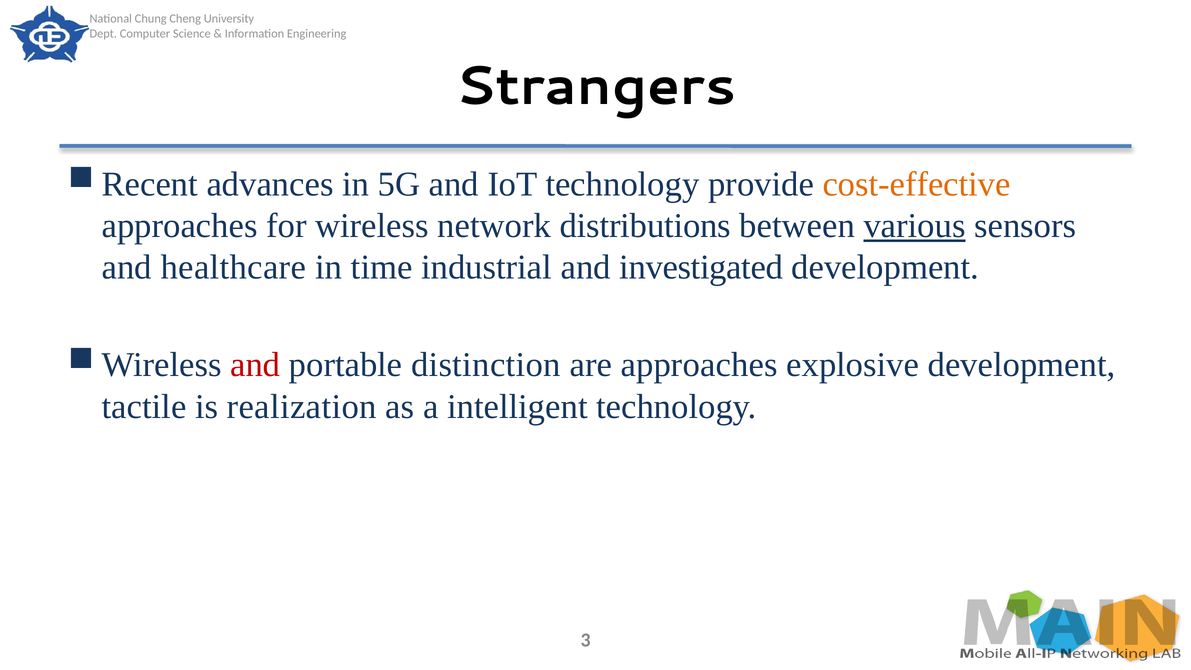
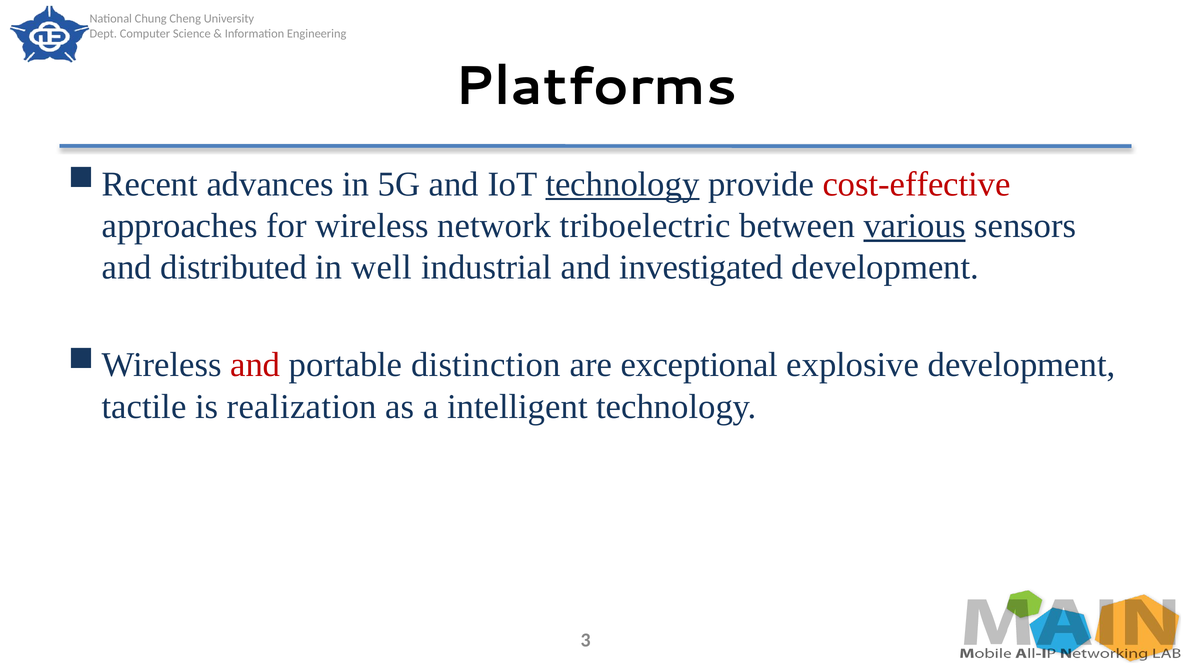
Strangers: Strangers -> Platforms
technology at (623, 184) underline: none -> present
cost-effective colour: orange -> red
distributions: distributions -> triboelectric
healthcare: healthcare -> distributed
time: time -> well
are approaches: approaches -> exceptional
